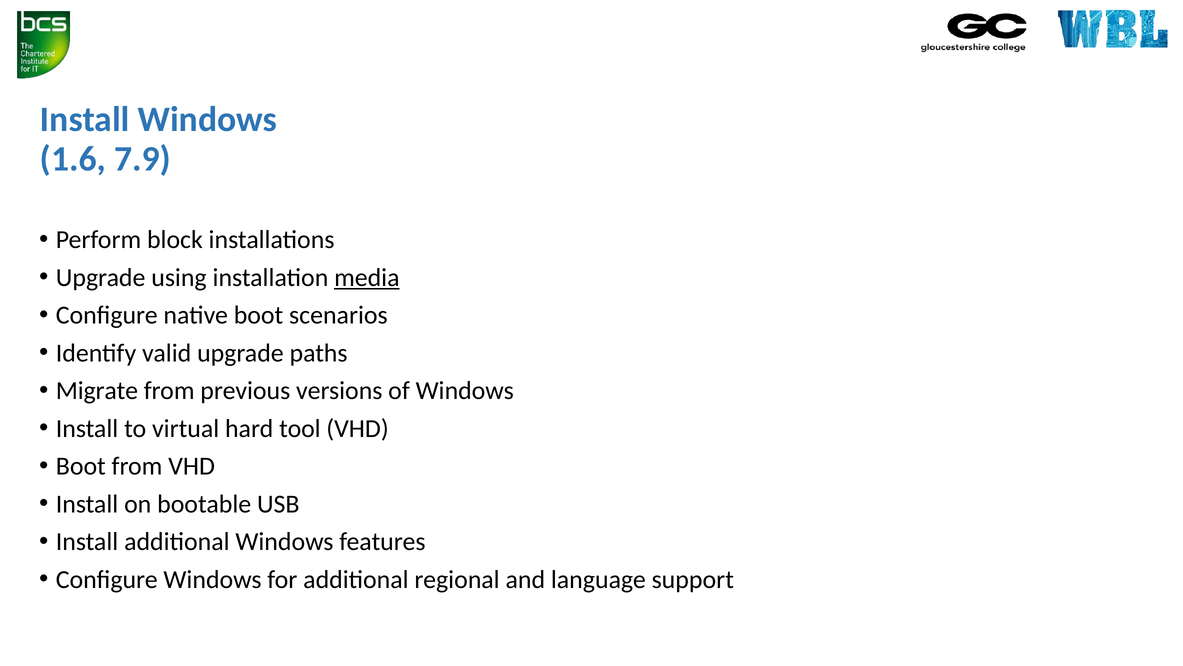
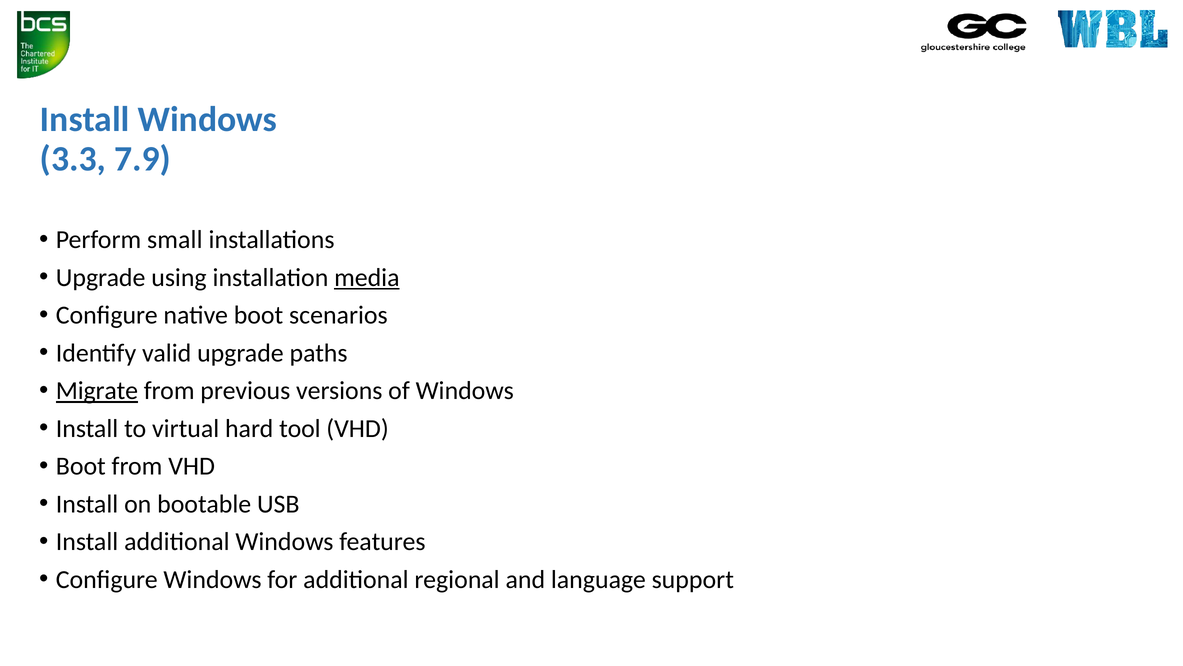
1.6: 1.6 -> 3.3
block: block -> small
Migrate underline: none -> present
